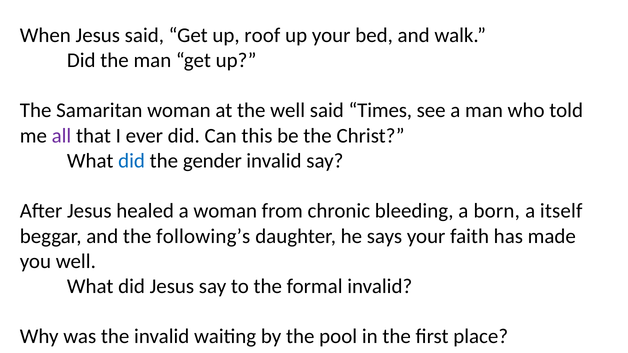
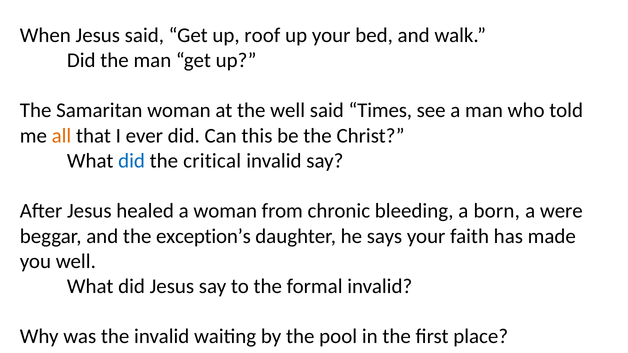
all colour: purple -> orange
gender: gender -> critical
itself: itself -> were
following’s: following’s -> exception’s
